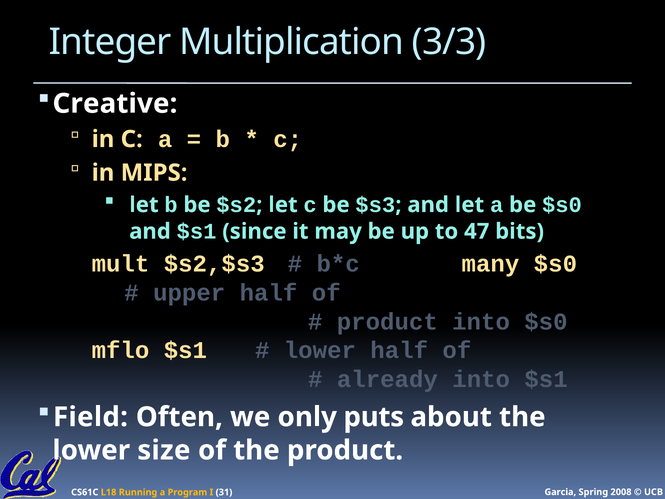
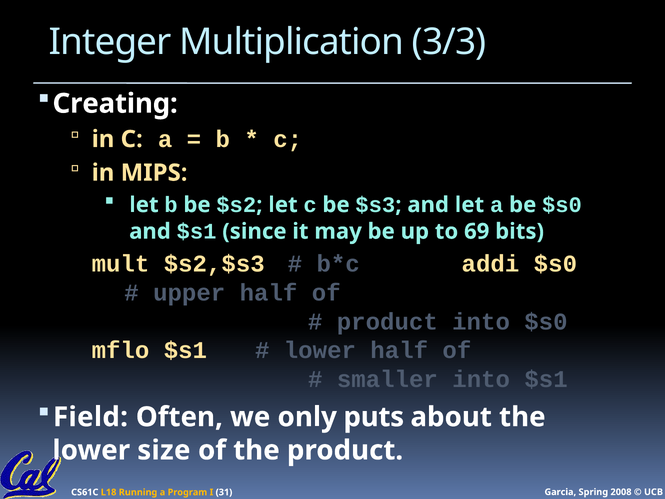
Creative: Creative -> Creating
47: 47 -> 69
many: many -> addi
already: already -> smaller
